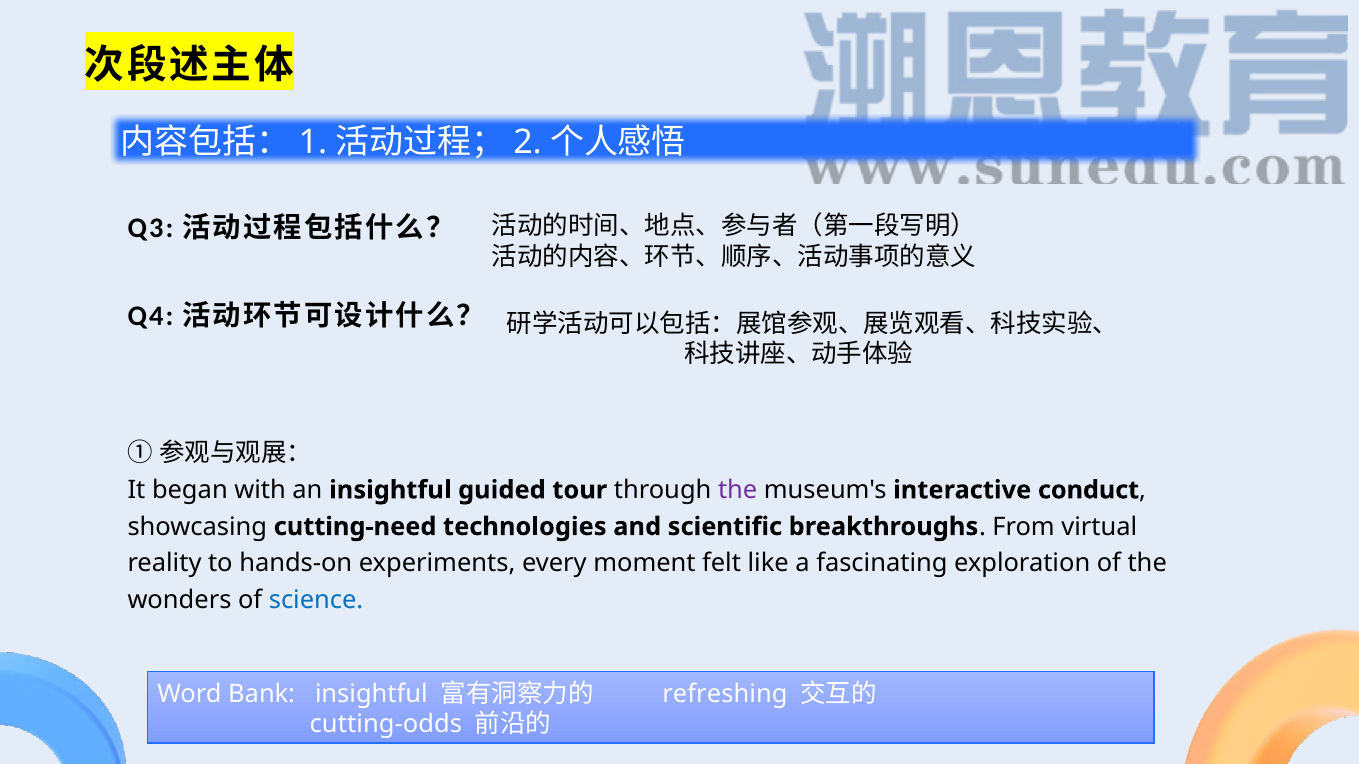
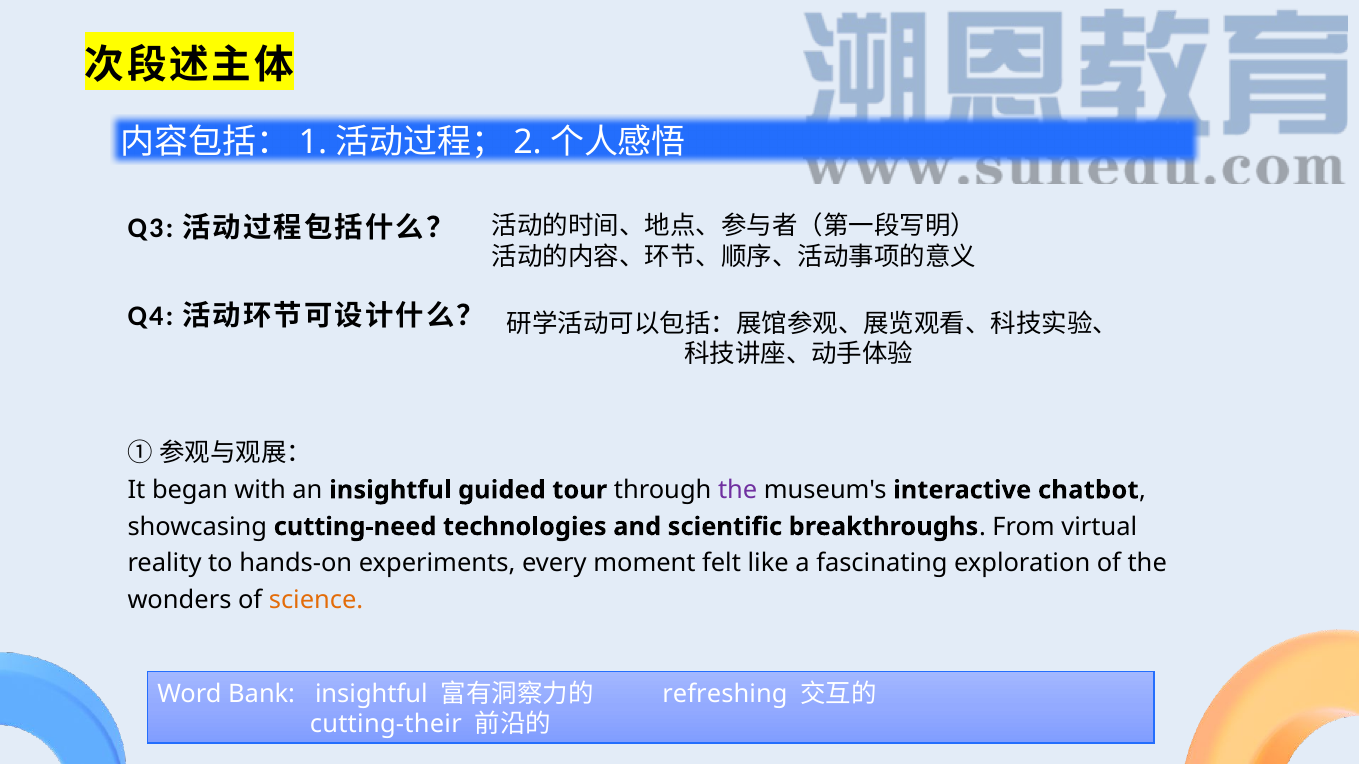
conduct: conduct -> chatbot
science colour: blue -> orange
cutting-odds: cutting-odds -> cutting-their
